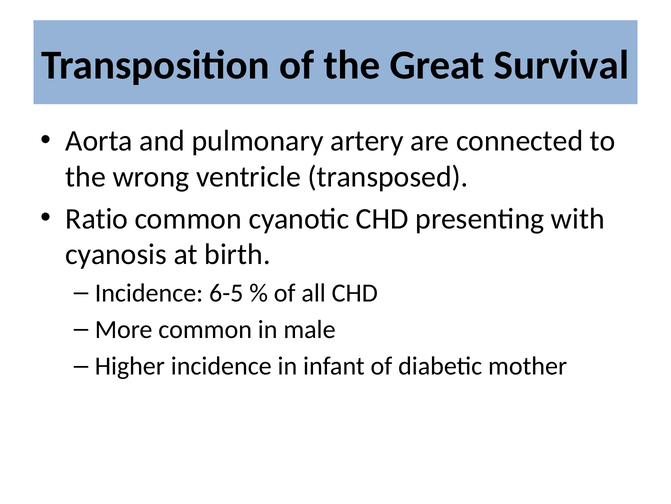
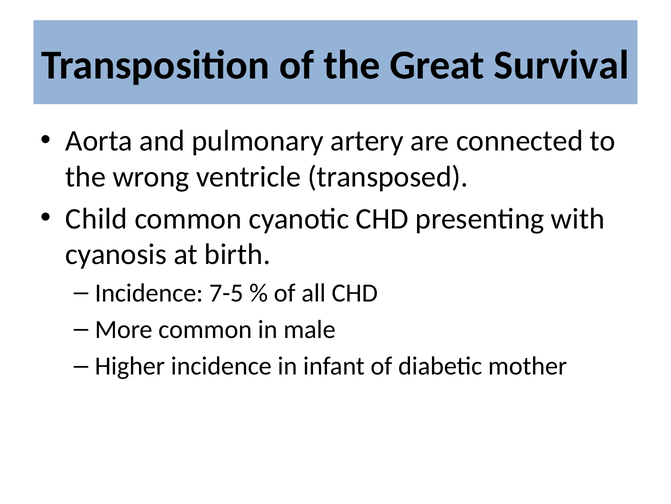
Ratio: Ratio -> Child
6-5: 6-5 -> 7-5
